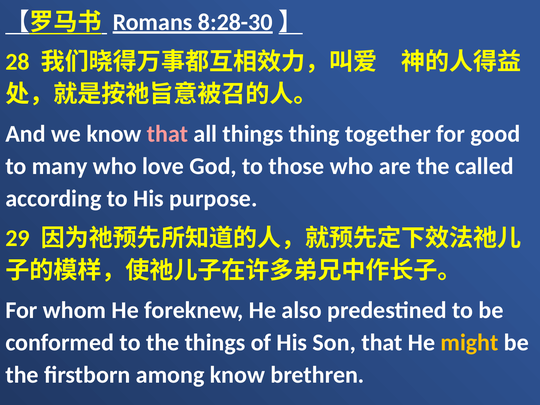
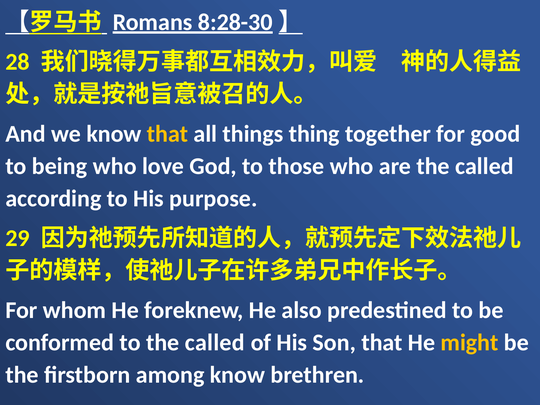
that at (168, 134) colour: pink -> yellow
many: many -> being
to the things: things -> called
